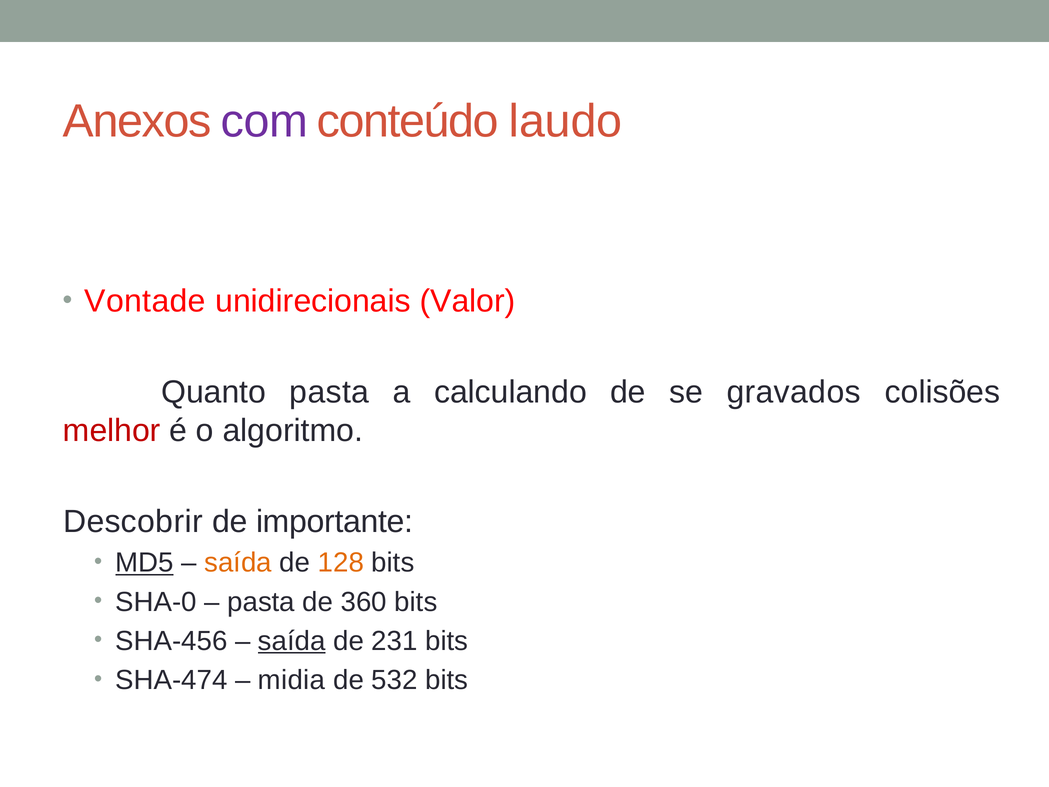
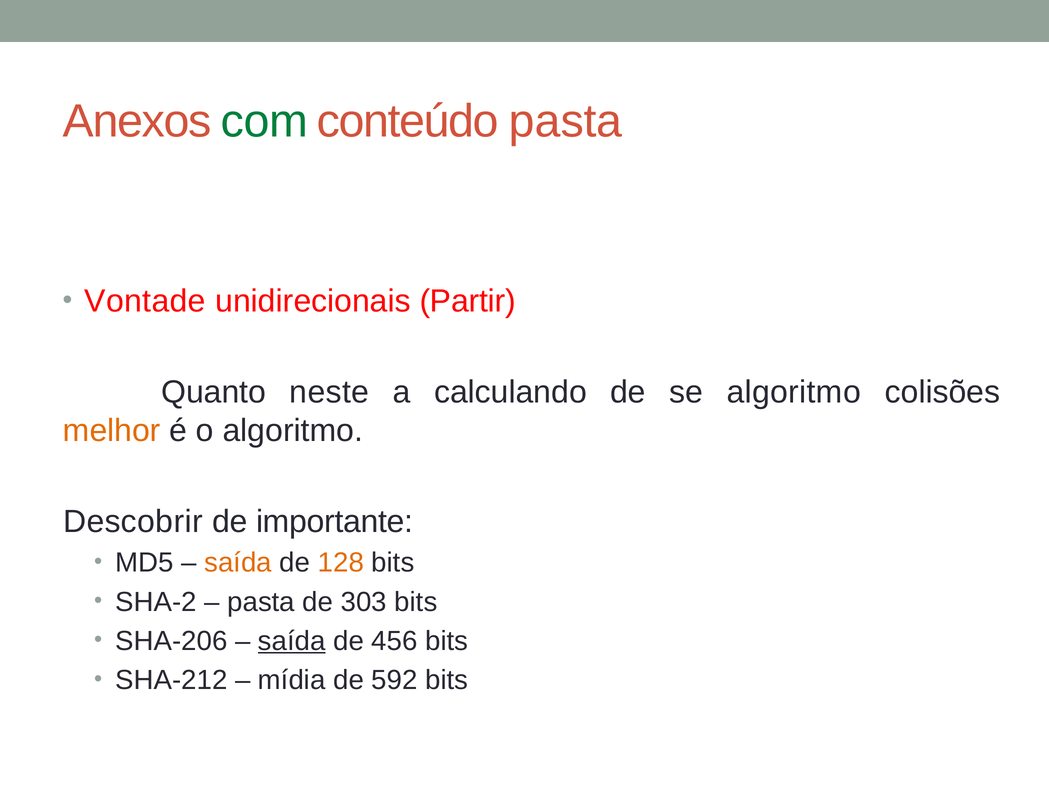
com colour: purple -> green
conteúdo laudo: laudo -> pasta
Valor: Valor -> Partir
Quanto pasta: pasta -> neste
se gravados: gravados -> algoritmo
melhor colour: red -> orange
MD5 underline: present -> none
SHA-0: SHA-0 -> SHA-2
360: 360 -> 303
SHA-456: SHA-456 -> SHA-206
231: 231 -> 456
SHA-474: SHA-474 -> SHA-212
midia: midia -> mídia
532: 532 -> 592
